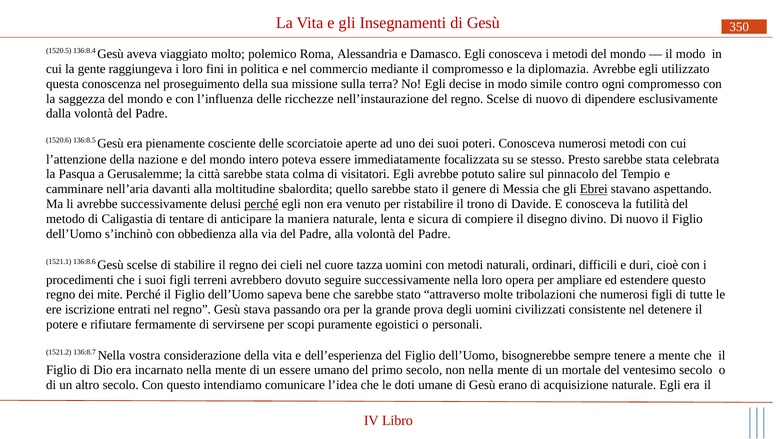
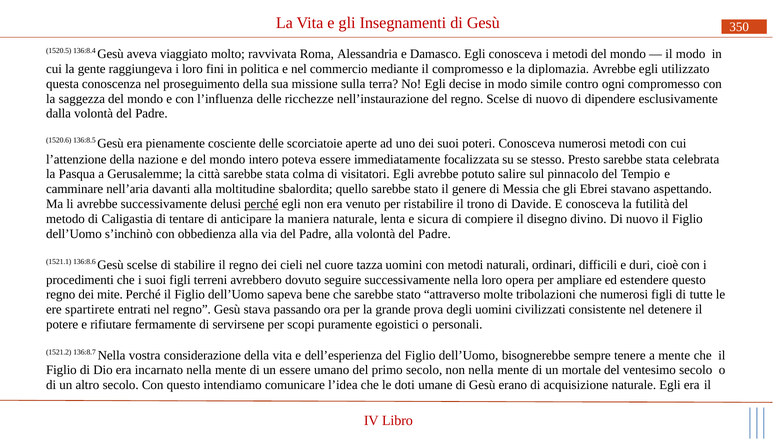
polemico: polemico -> ravvivata
Ebrei underline: present -> none
iscrizione: iscrizione -> spartirete
